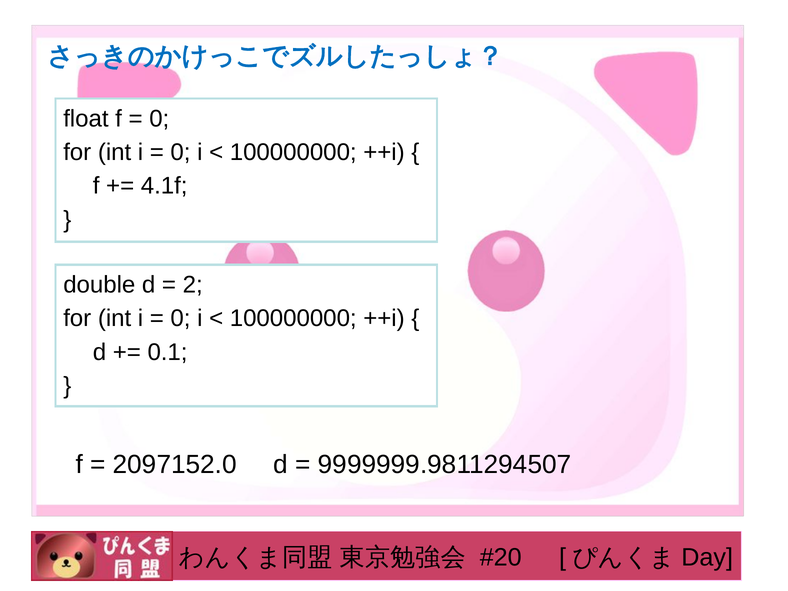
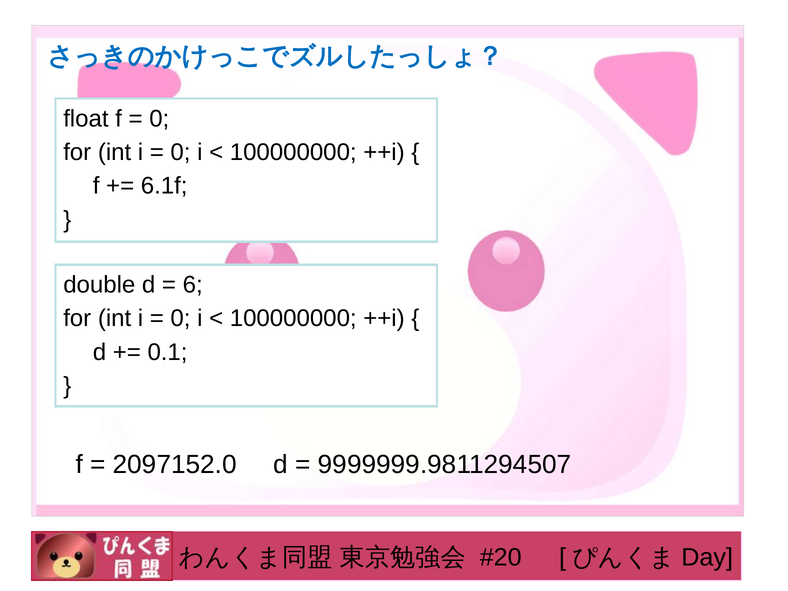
4.1f: 4.1f -> 6.1f
2: 2 -> 6
